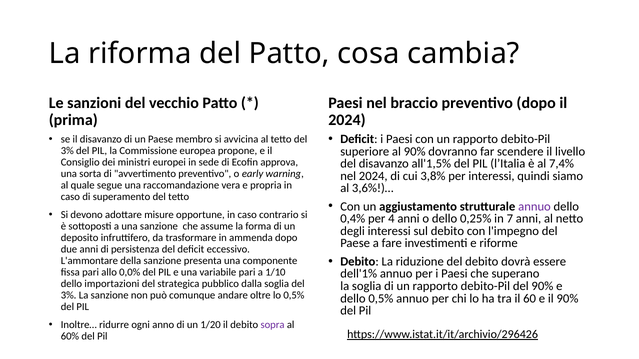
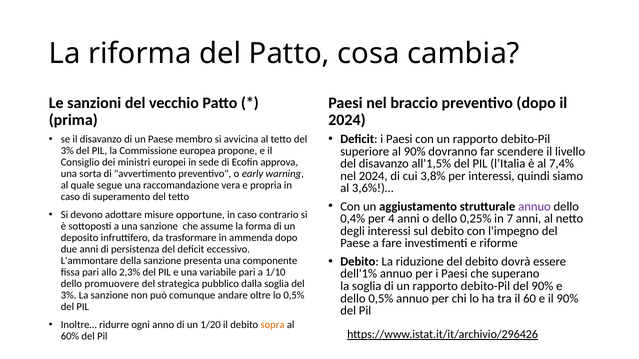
0,0%: 0,0% -> 2,3%
importazioni: importazioni -> promuovere
sopra colour: purple -> orange
